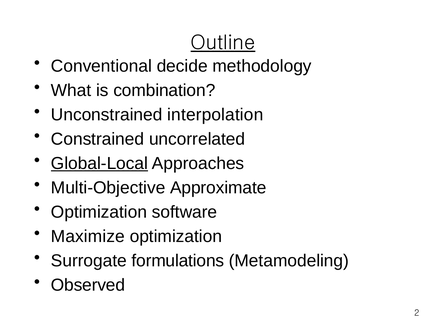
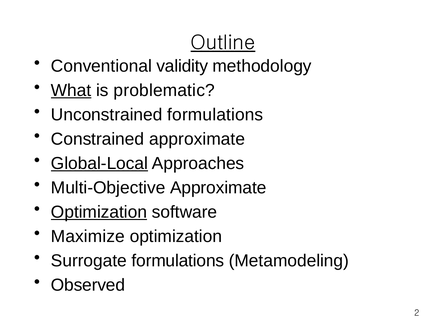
decide: decide -> validity
What underline: none -> present
combination: combination -> problematic
Unconstrained interpolation: interpolation -> formulations
Constrained uncorrelated: uncorrelated -> approximate
Optimization at (99, 212) underline: none -> present
